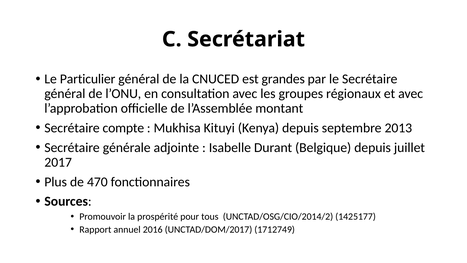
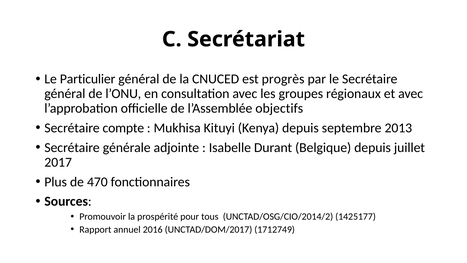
grandes: grandes -> progrès
montant: montant -> objectifs
